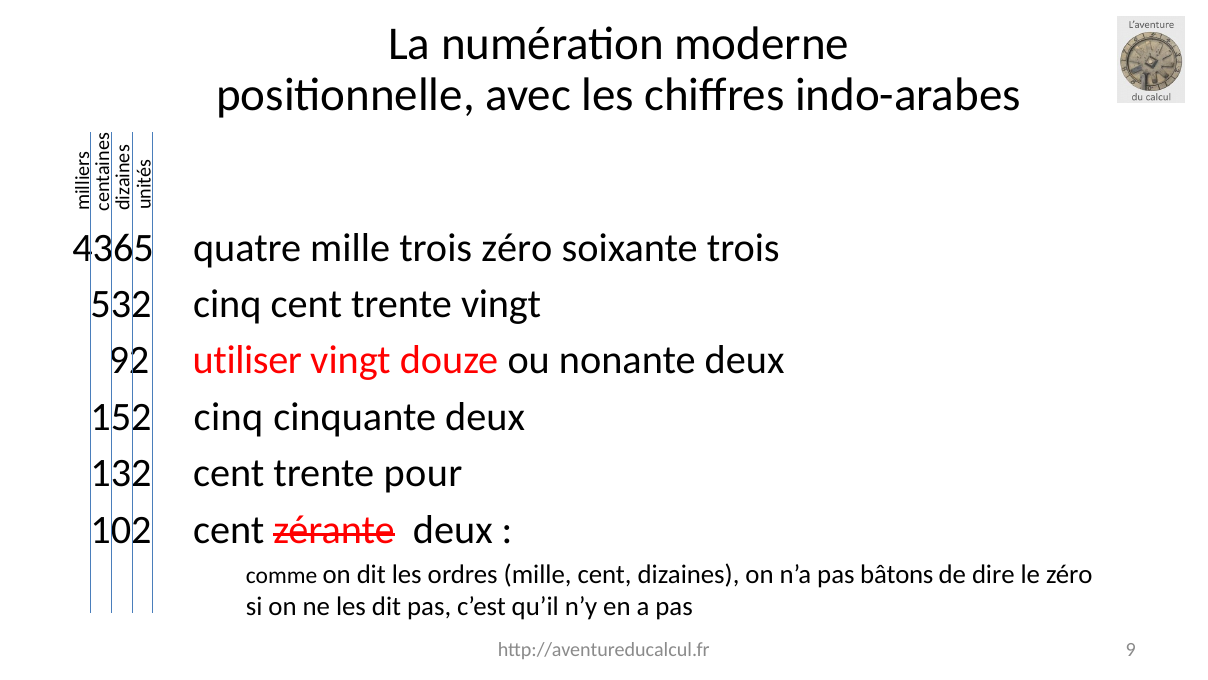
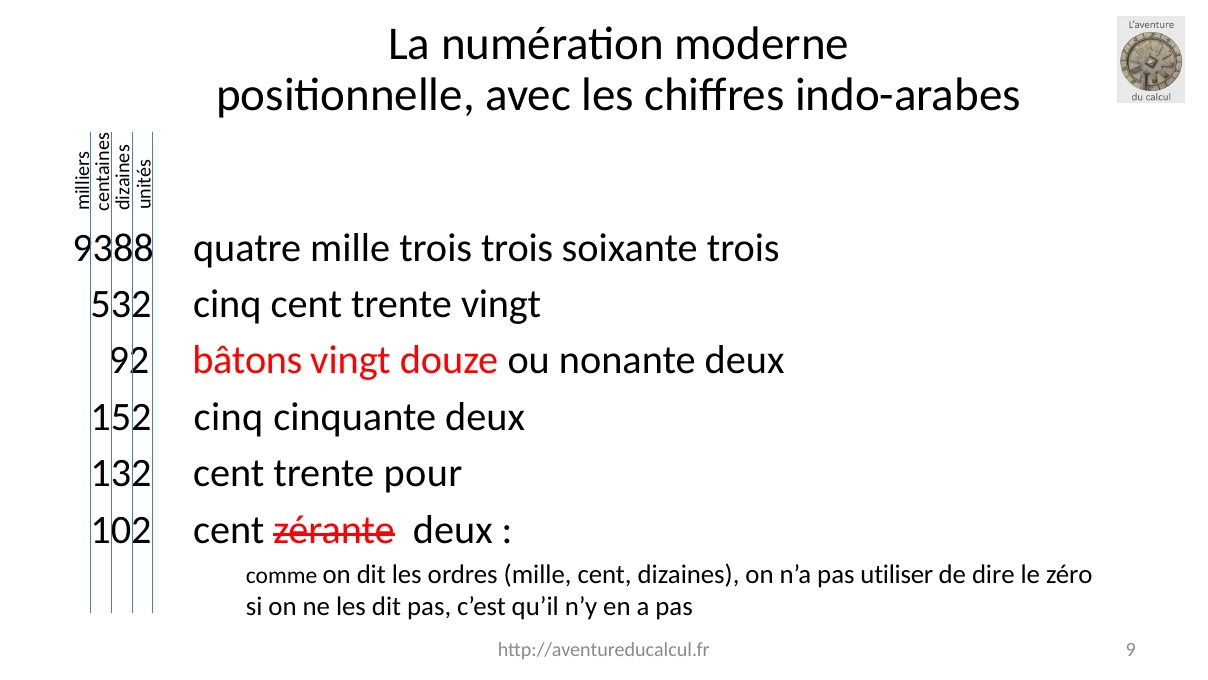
4365: 4365 -> 9388
trois zéro: zéro -> trois
utiliser: utiliser -> bâtons
bâtons: bâtons -> utiliser
